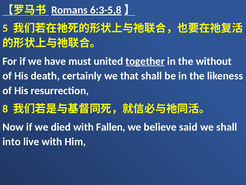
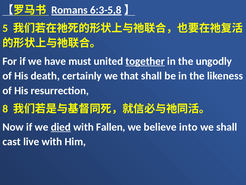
without: without -> ungodly
died underline: none -> present
said: said -> into
into: into -> cast
